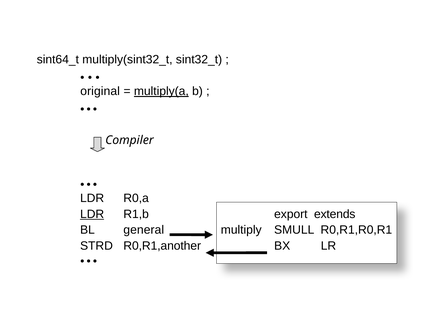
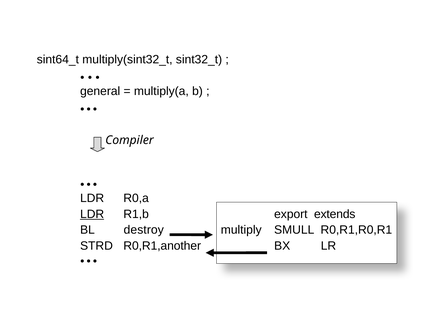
original: original -> general
multiply(a underline: present -> none
general: general -> destroy
